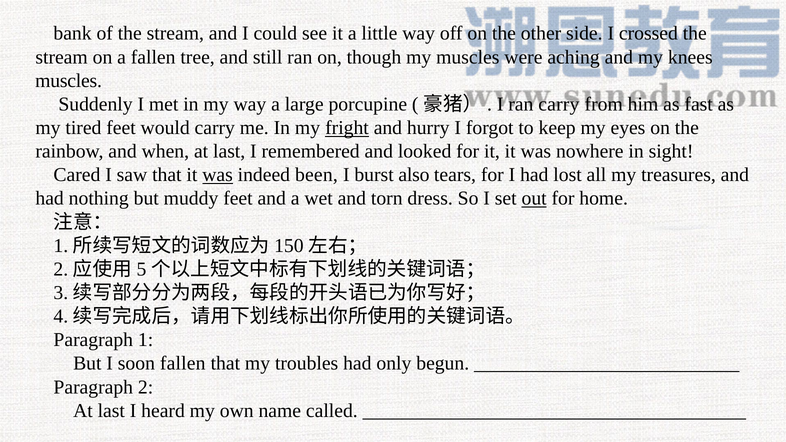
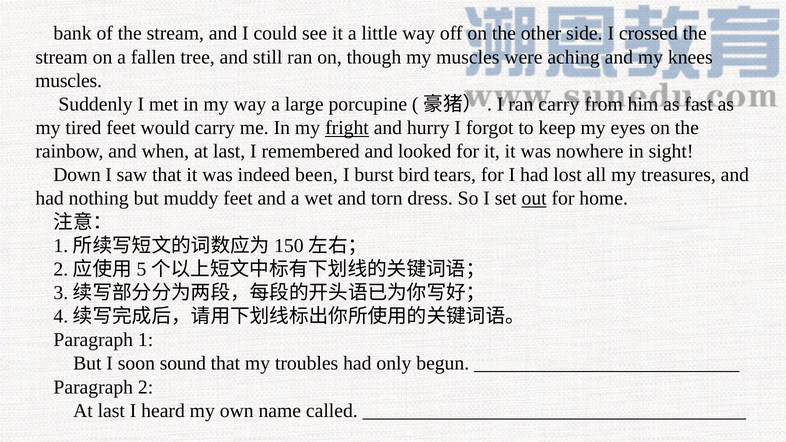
Cared: Cared -> Down
was at (218, 175) underline: present -> none
also: also -> bird
soon fallen: fallen -> sound
